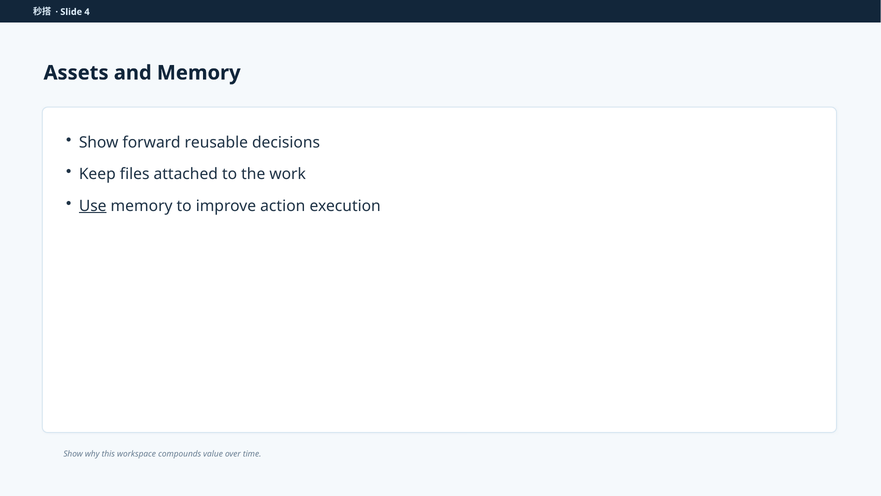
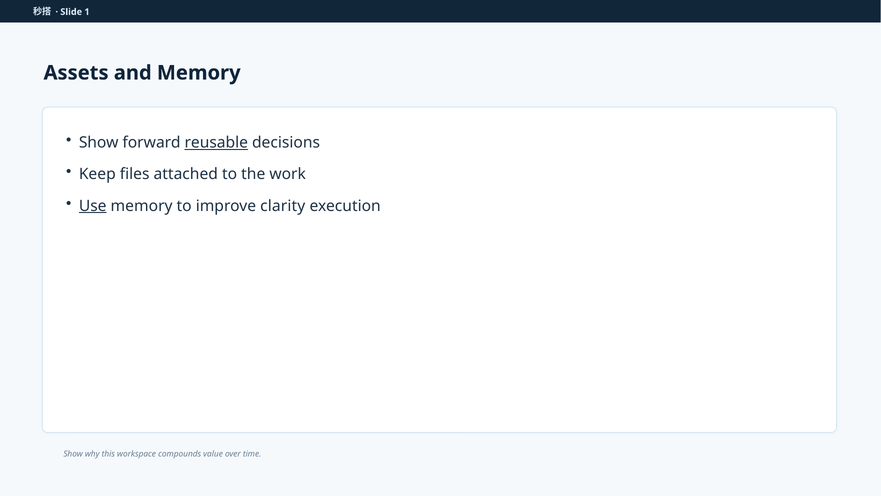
4: 4 -> 1
reusable underline: none -> present
action: action -> clarity
